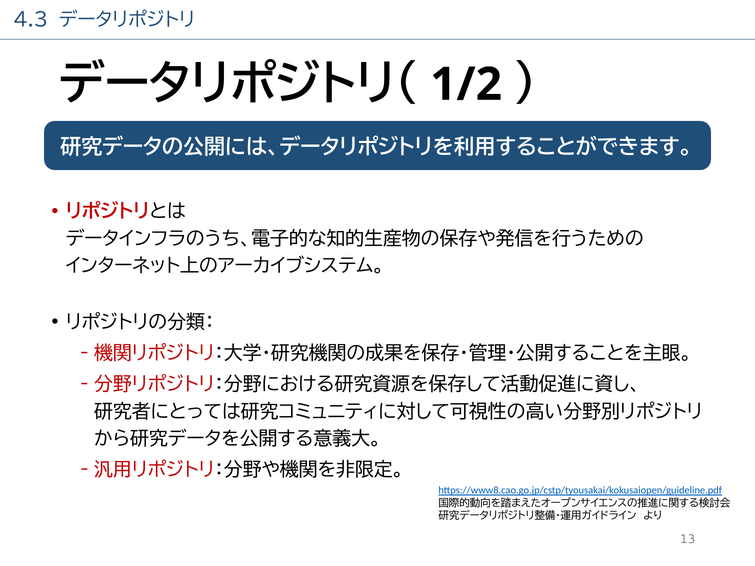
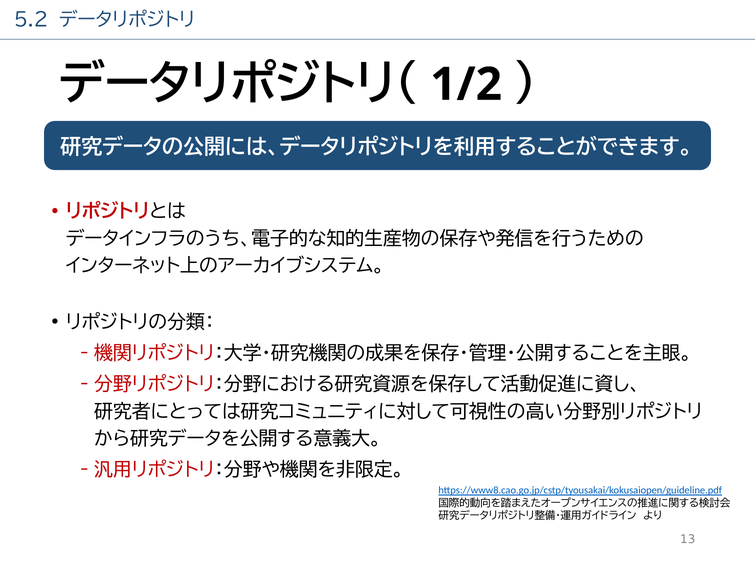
4.3: 4.3 -> 5.2
